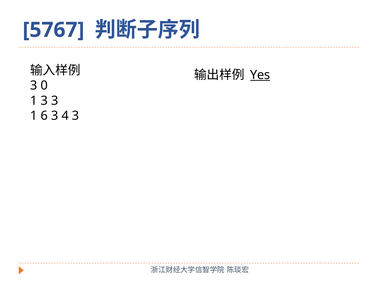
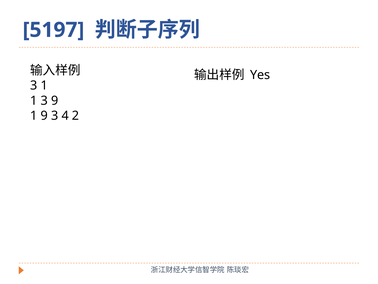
5767: 5767 -> 5197
Yes underline: present -> none
3 0: 0 -> 1
3 3: 3 -> 9
1 6: 6 -> 9
4 3: 3 -> 2
